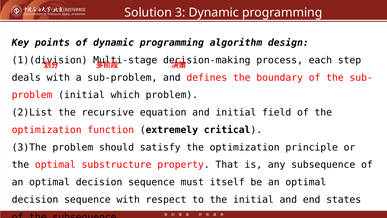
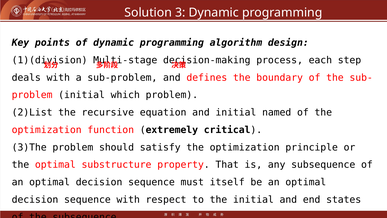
field: field -> named
